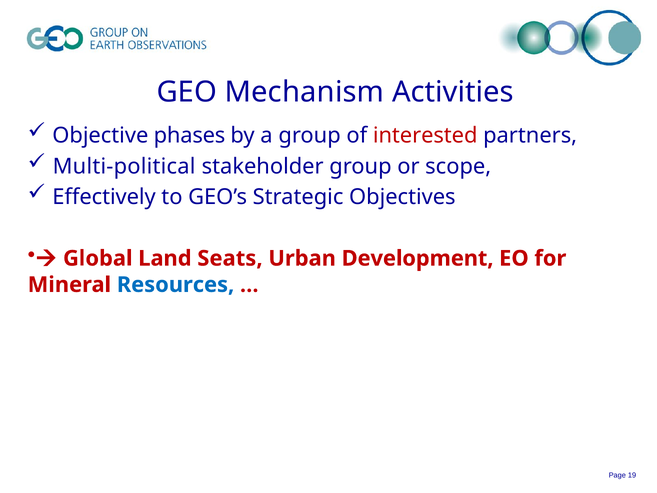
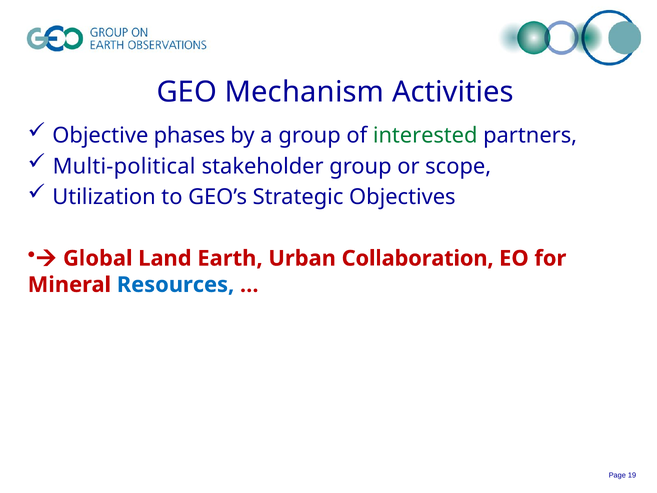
interested colour: red -> green
Effectively: Effectively -> Utilization
Seats: Seats -> Earth
Development: Development -> Collaboration
